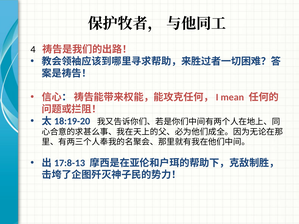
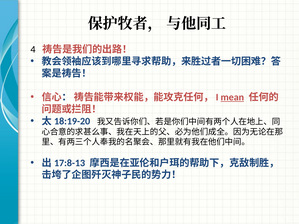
mean underline: none -> present
